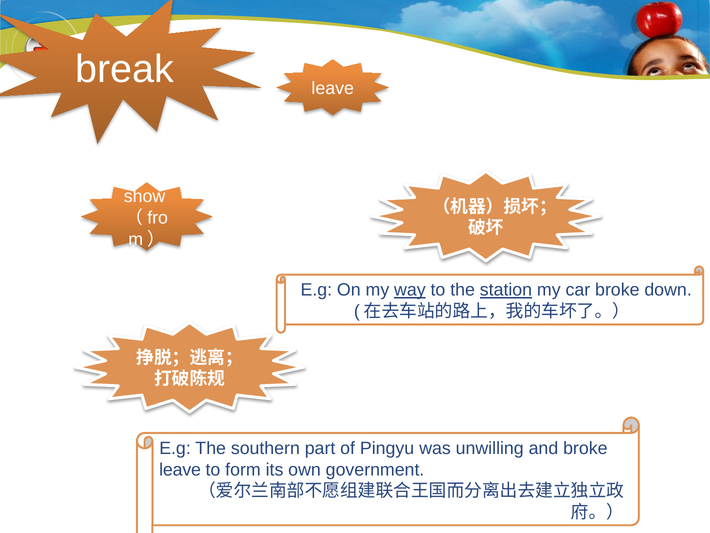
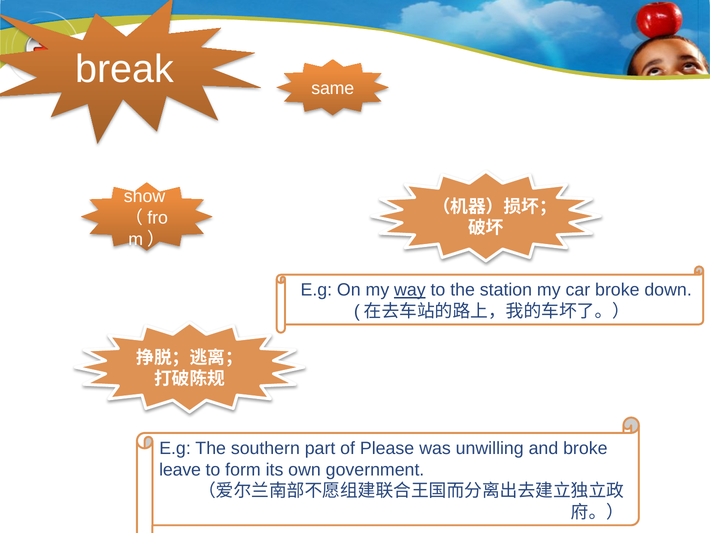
leave at (333, 89): leave -> same
station underline: present -> none
Pingyu: Pingyu -> Please
